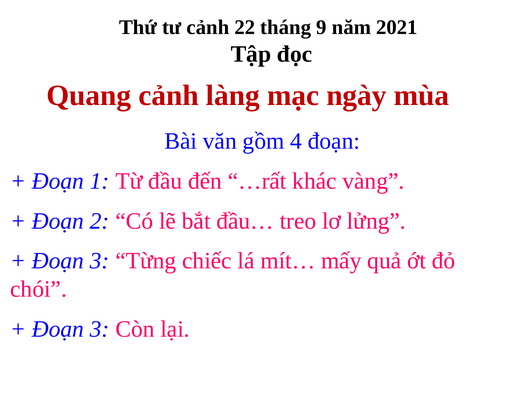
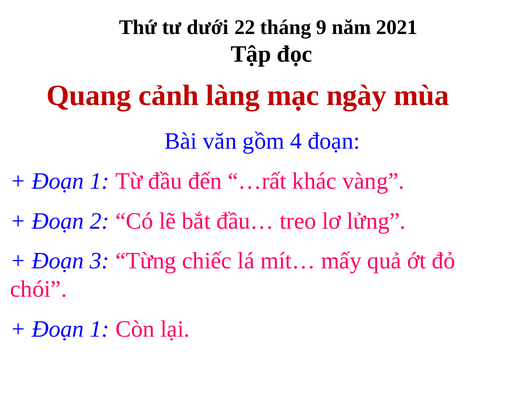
tư cảnh: cảnh -> dưới
3 at (100, 329): 3 -> 1
